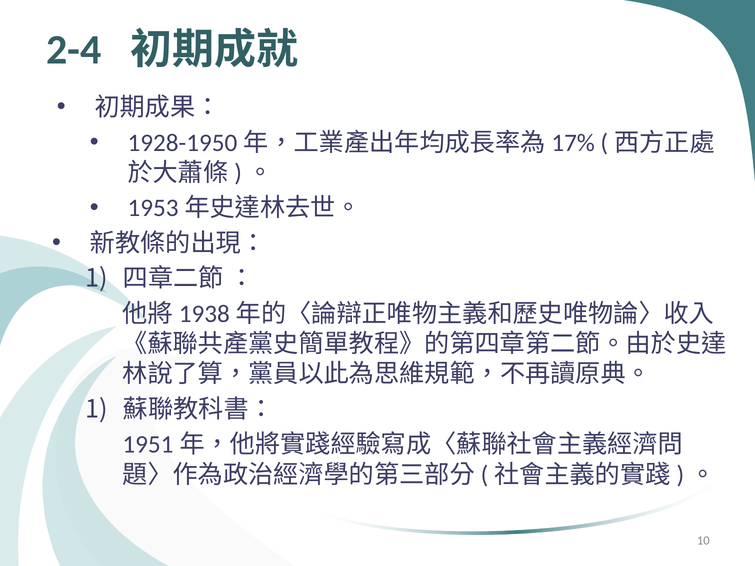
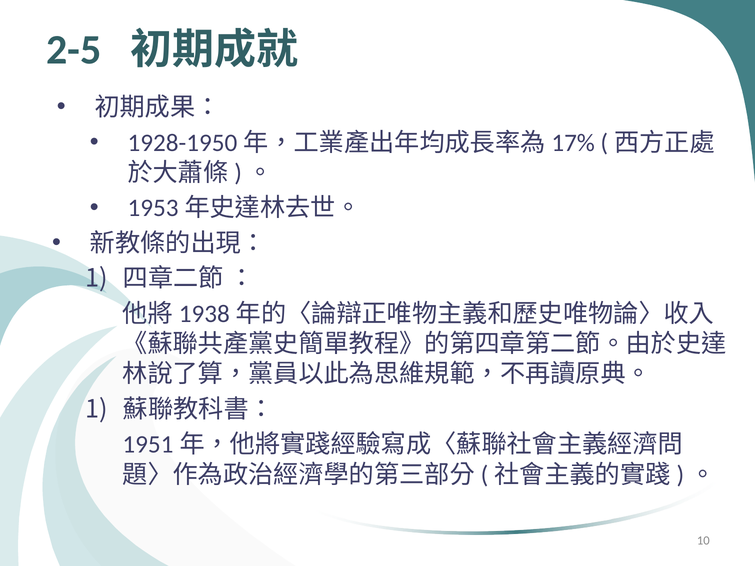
2-4: 2-4 -> 2-5
